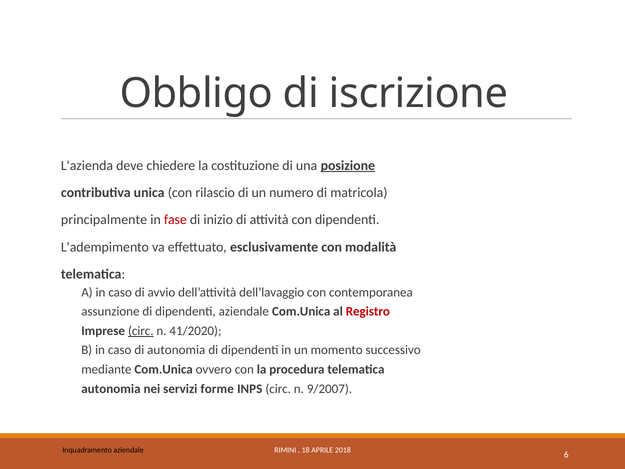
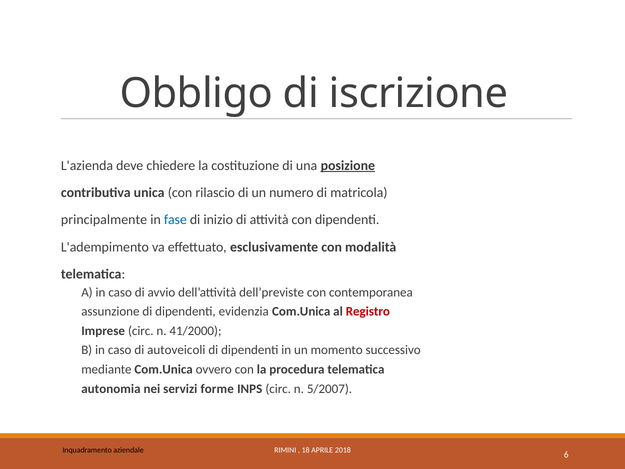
fase colour: red -> blue
dell’lavaggio: dell’lavaggio -> dell’previste
dipendenti aziendale: aziendale -> evidenzia
circ at (141, 331) underline: present -> none
41/2020: 41/2020 -> 41/2000
di autonomia: autonomia -> autoveicoli
9/2007: 9/2007 -> 5/2007
